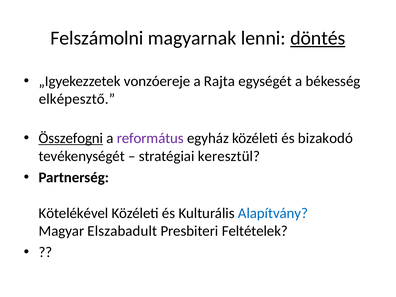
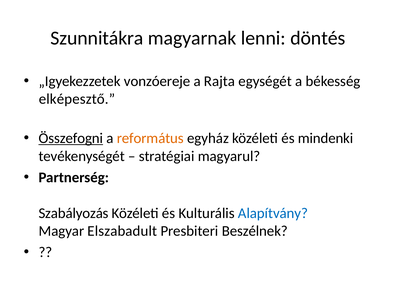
Felszámolni: Felszámolni -> Szunnitákra
döntés underline: present -> none
református colour: purple -> orange
bizakodó: bizakodó -> mindenki
keresztül: keresztül -> magyarul
Kötelékével: Kötelékével -> Szabályozás
Feltételek: Feltételek -> Beszélnek
